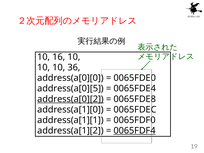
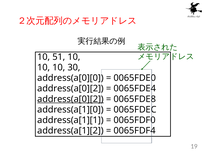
16: 16 -> 51
36: 36 -> 30
address(a[0][5 at (70, 88): address(a[0][5 -> address(a[0][2
0065FDF4 underline: present -> none
